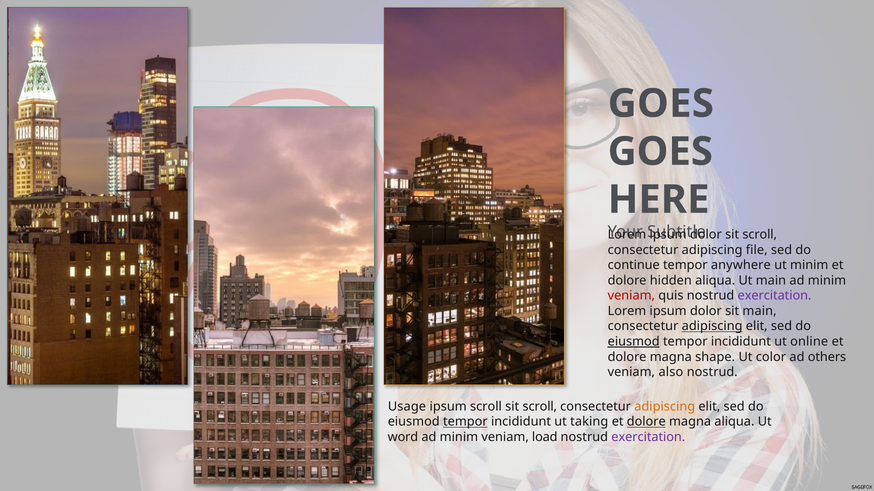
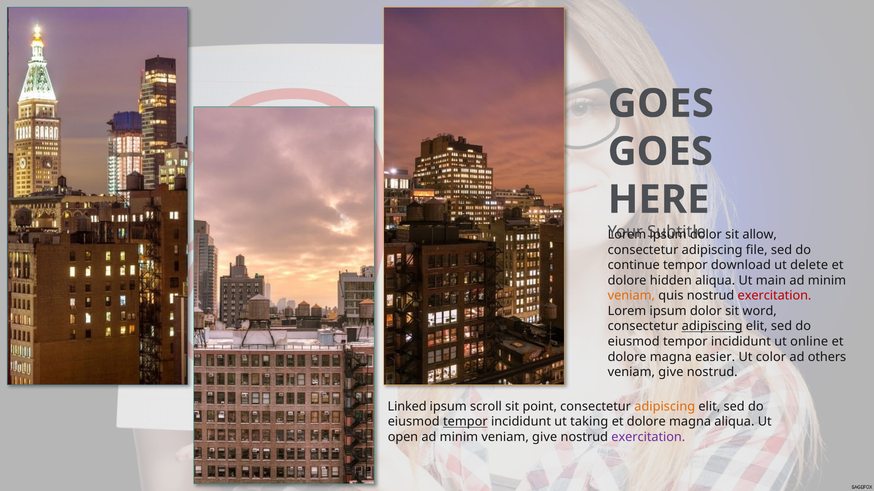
scroll at (760, 235): scroll -> allow
anywhere: anywhere -> download
ut minim: minim -> delete
veniam at (631, 296) colour: red -> orange
exercitation at (775, 296) colour: purple -> red
sit main: main -> word
eiusmod at (634, 342) underline: present -> none
shape: shape -> easier
also at (671, 373): also -> give
Usage: Usage -> Linked
scroll at (540, 407): scroll -> point
dolore at (646, 422) underline: present -> none
word: word -> open
minim veniam load: load -> give
